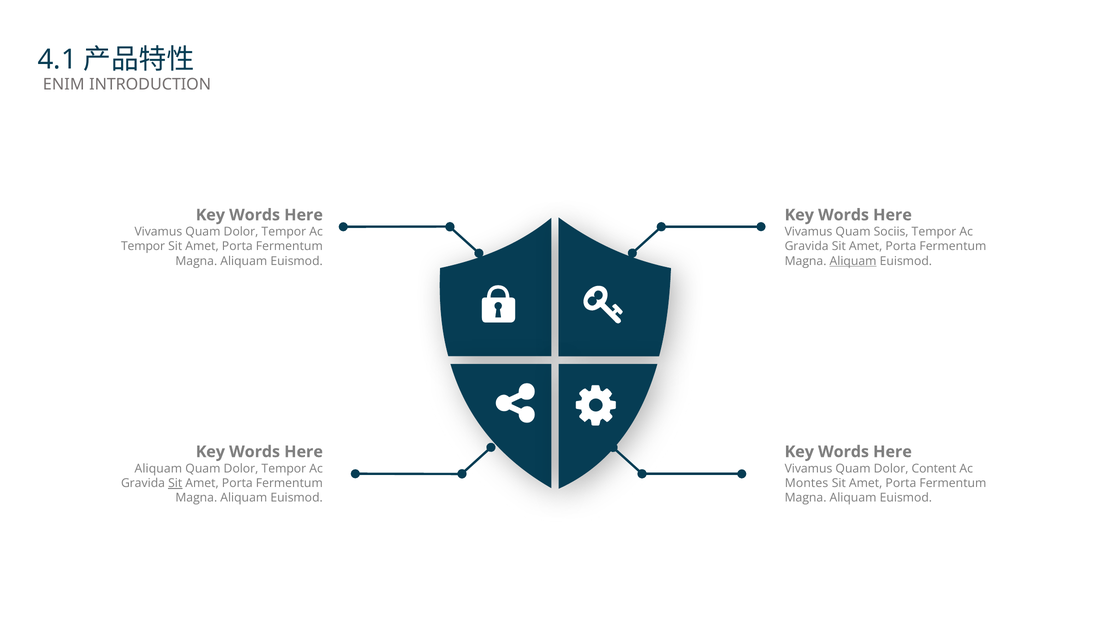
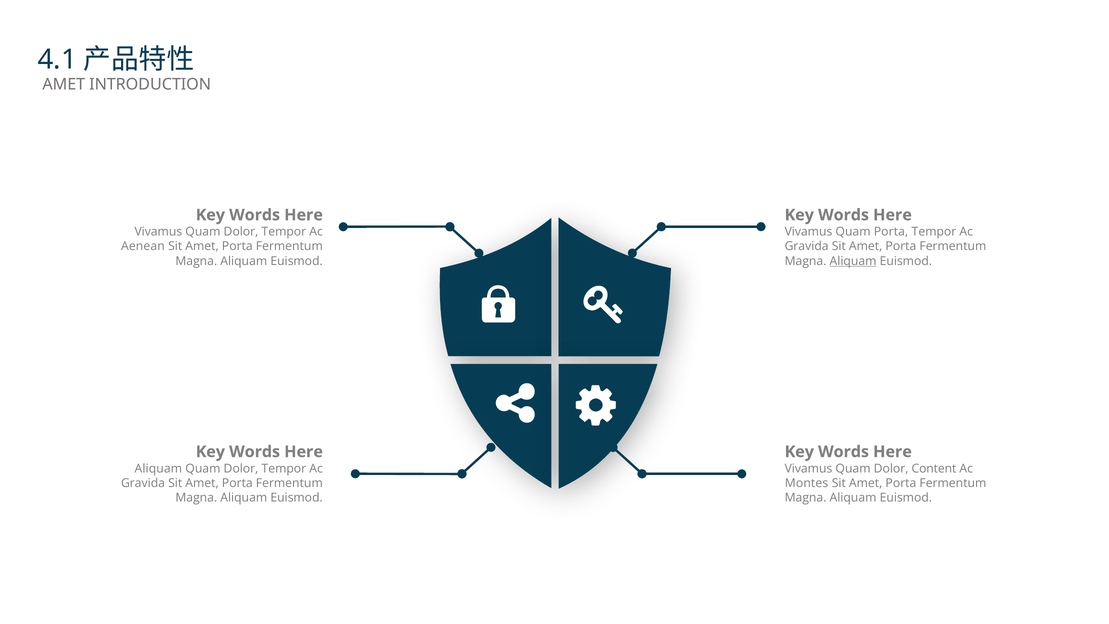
ENIM at (64, 84): ENIM -> AMET
Quam Sociis: Sociis -> Porta
Tempor at (143, 246): Tempor -> Aenean
Sit at (175, 483) underline: present -> none
